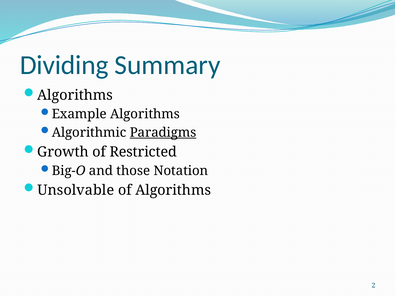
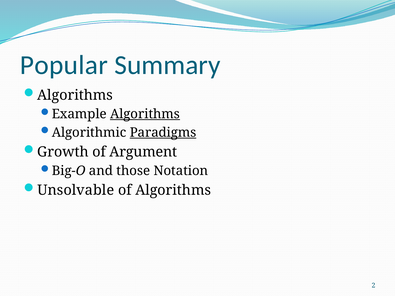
Dividing: Dividing -> Popular
Algorithms at (145, 114) underline: none -> present
Restricted: Restricted -> Argument
